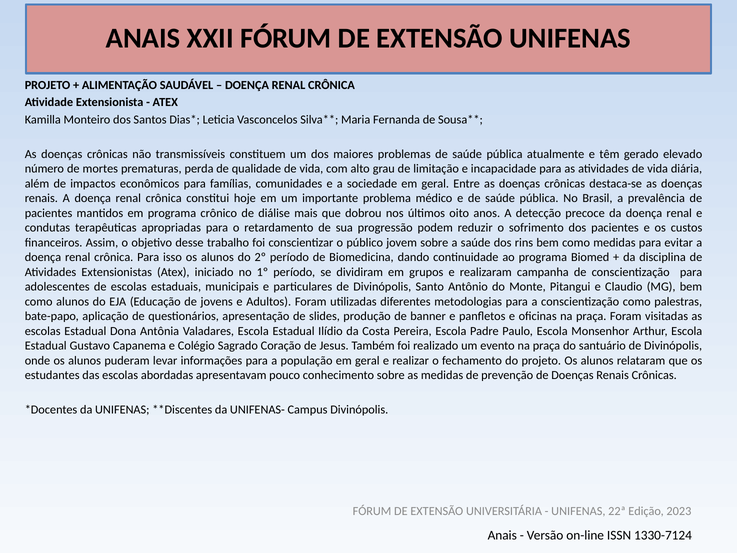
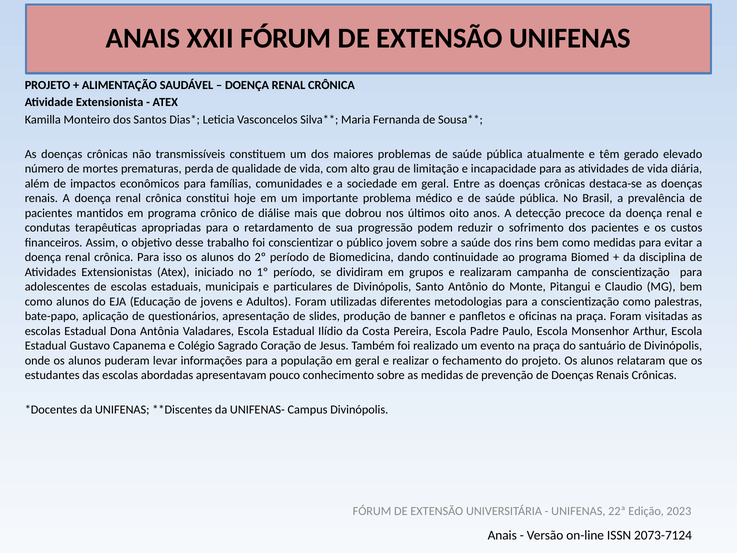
1330-7124: 1330-7124 -> 2073-7124
